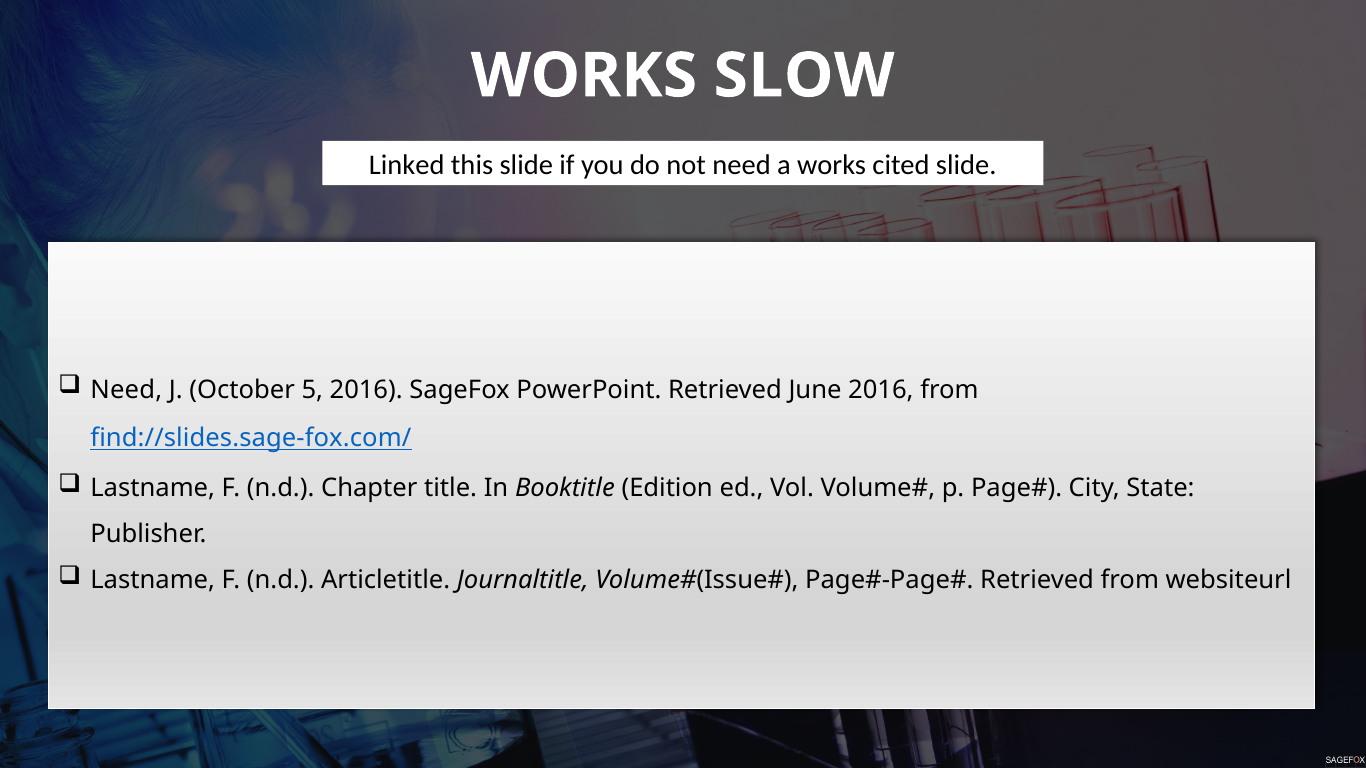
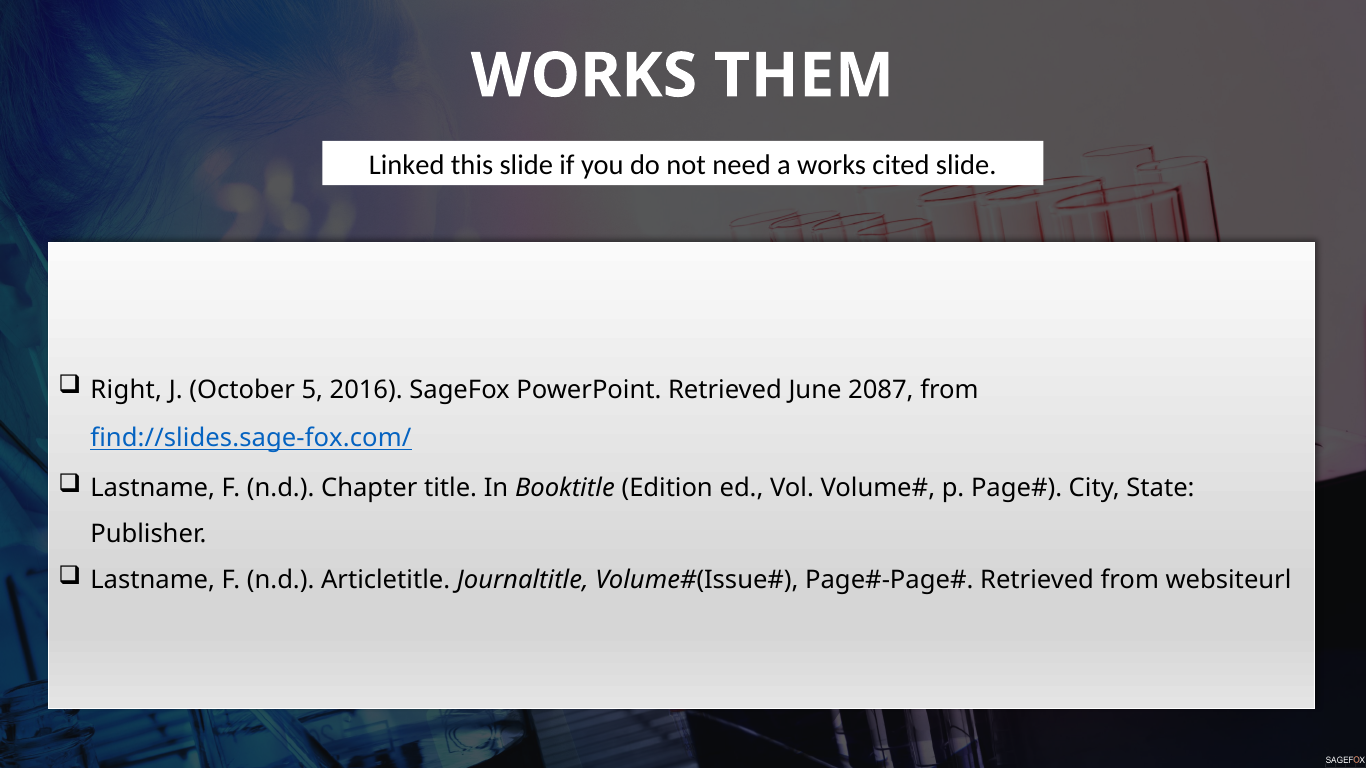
SLOW: SLOW -> THEM
Need at (126, 390): Need -> Right
June 2016: 2016 -> 2087
